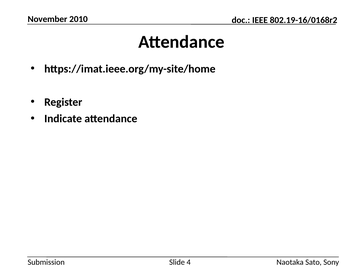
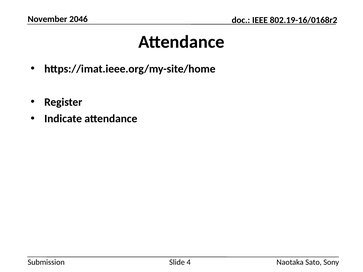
2010: 2010 -> 2046
